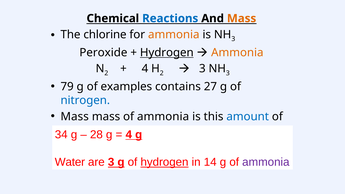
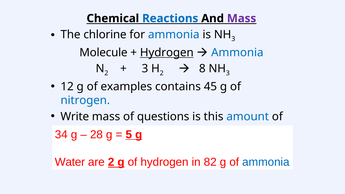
Mass at (242, 18) colour: orange -> purple
ammonia at (174, 35) colour: orange -> blue
Peroxide: Peroxide -> Molecule
Ammonia at (237, 53) colour: orange -> blue
4 at (145, 69): 4 -> 3
3 at (202, 69): 3 -> 8
79: 79 -> 12
27: 27 -> 45
Mass at (75, 117): Mass -> Write
mass of ammonia: ammonia -> questions
4 at (129, 135): 4 -> 5
are 3: 3 -> 2
hydrogen at (164, 162) underline: present -> none
14: 14 -> 82
ammonia at (266, 162) colour: purple -> blue
